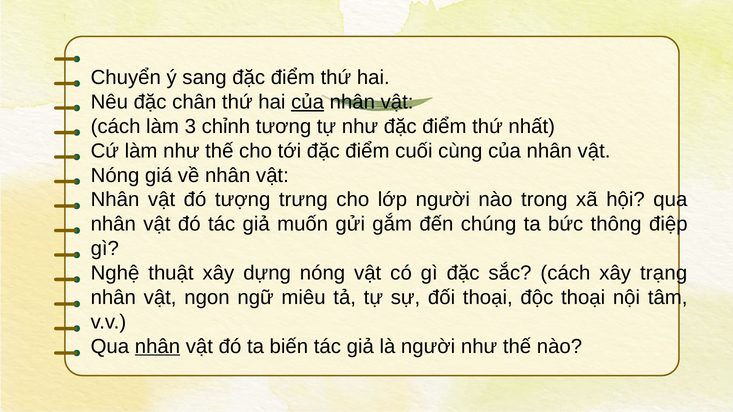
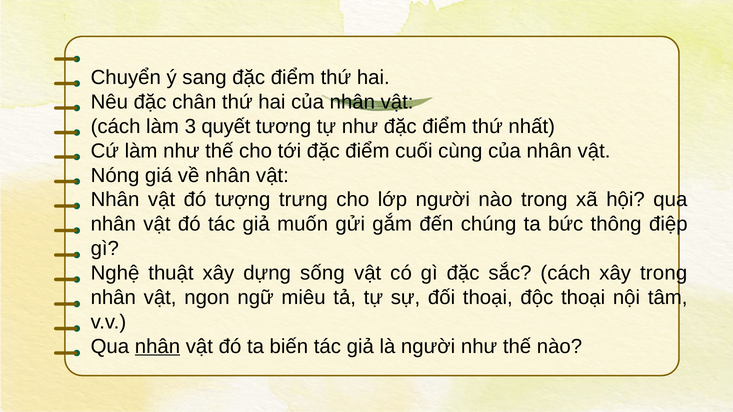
của at (308, 102) underline: present -> none
chỉnh: chỉnh -> quyết
dựng nóng: nóng -> sống
xây trạng: trạng -> trong
